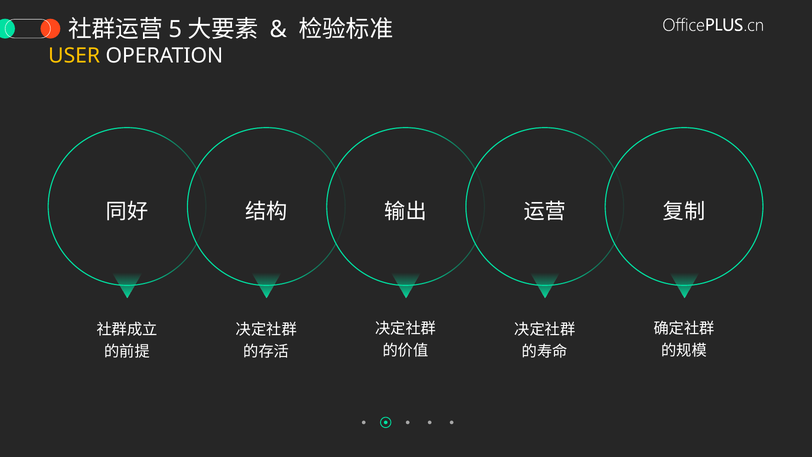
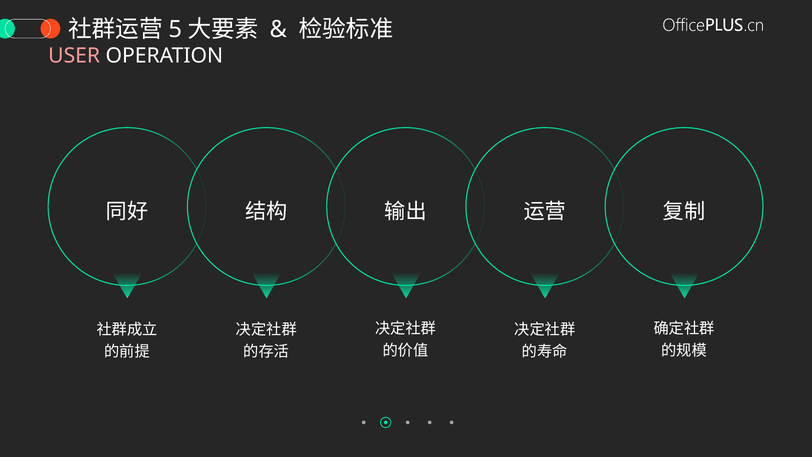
USER colour: yellow -> pink
